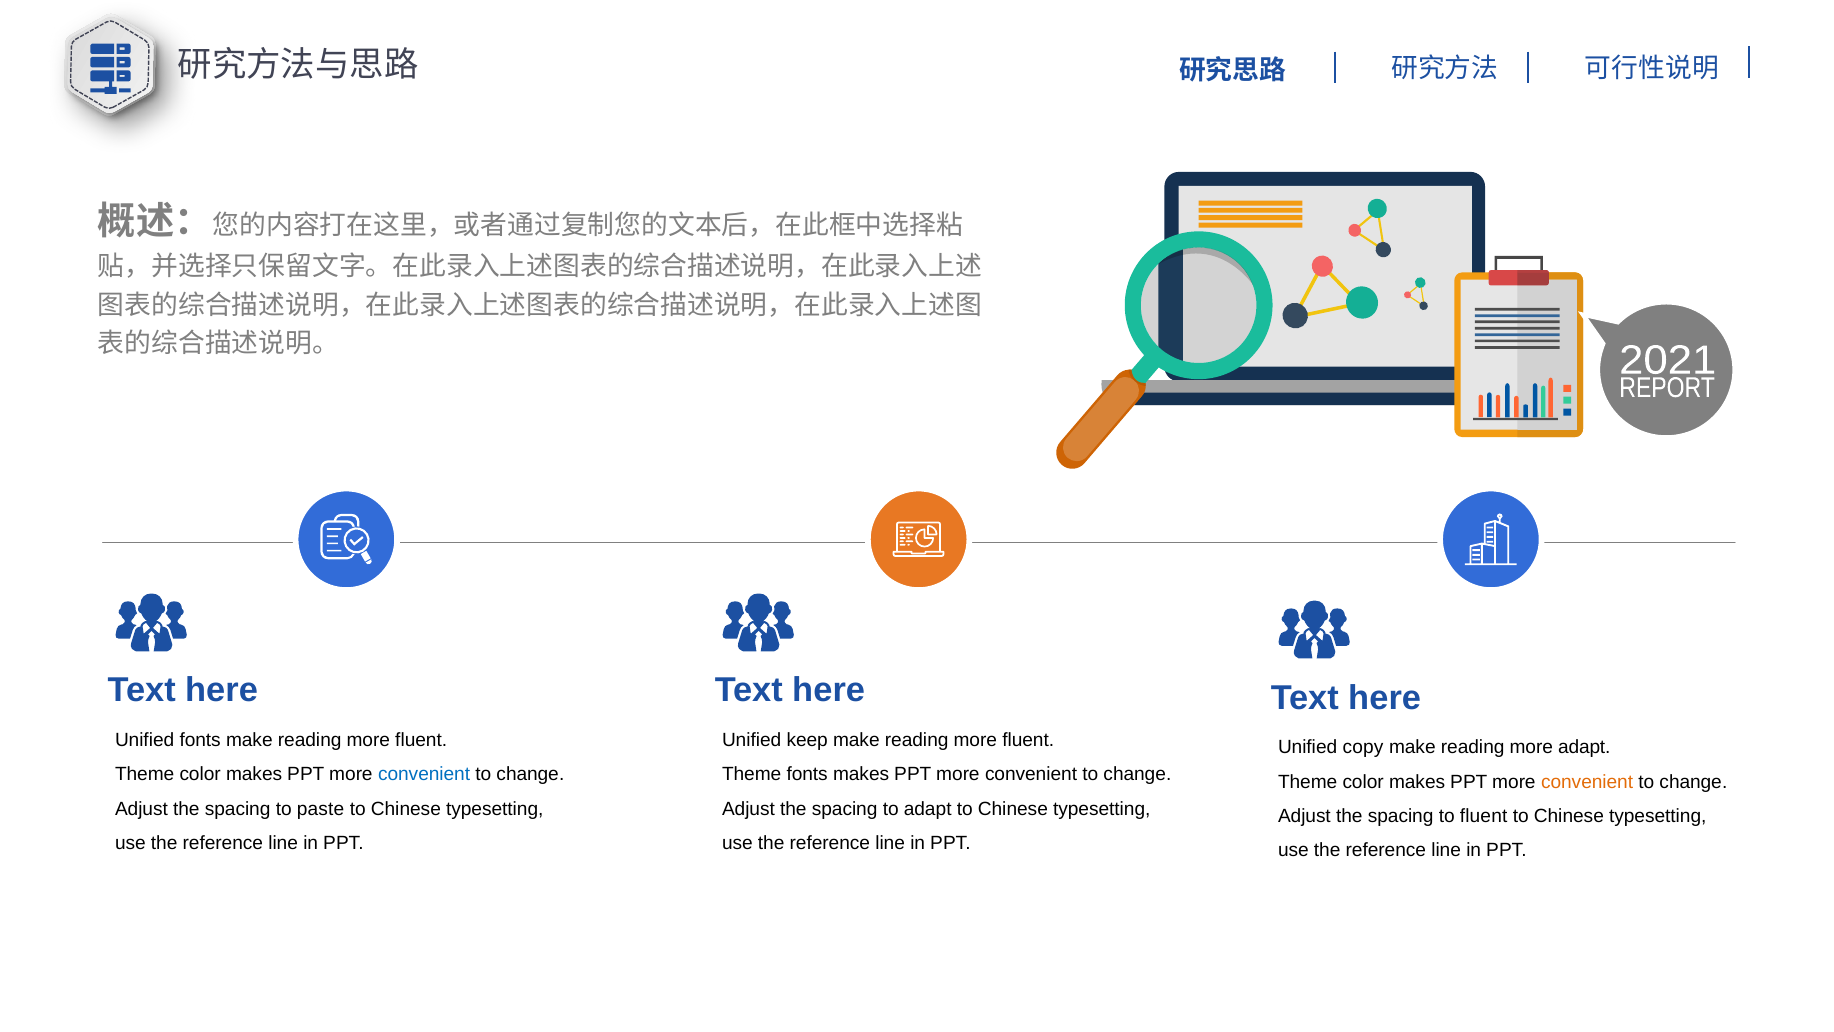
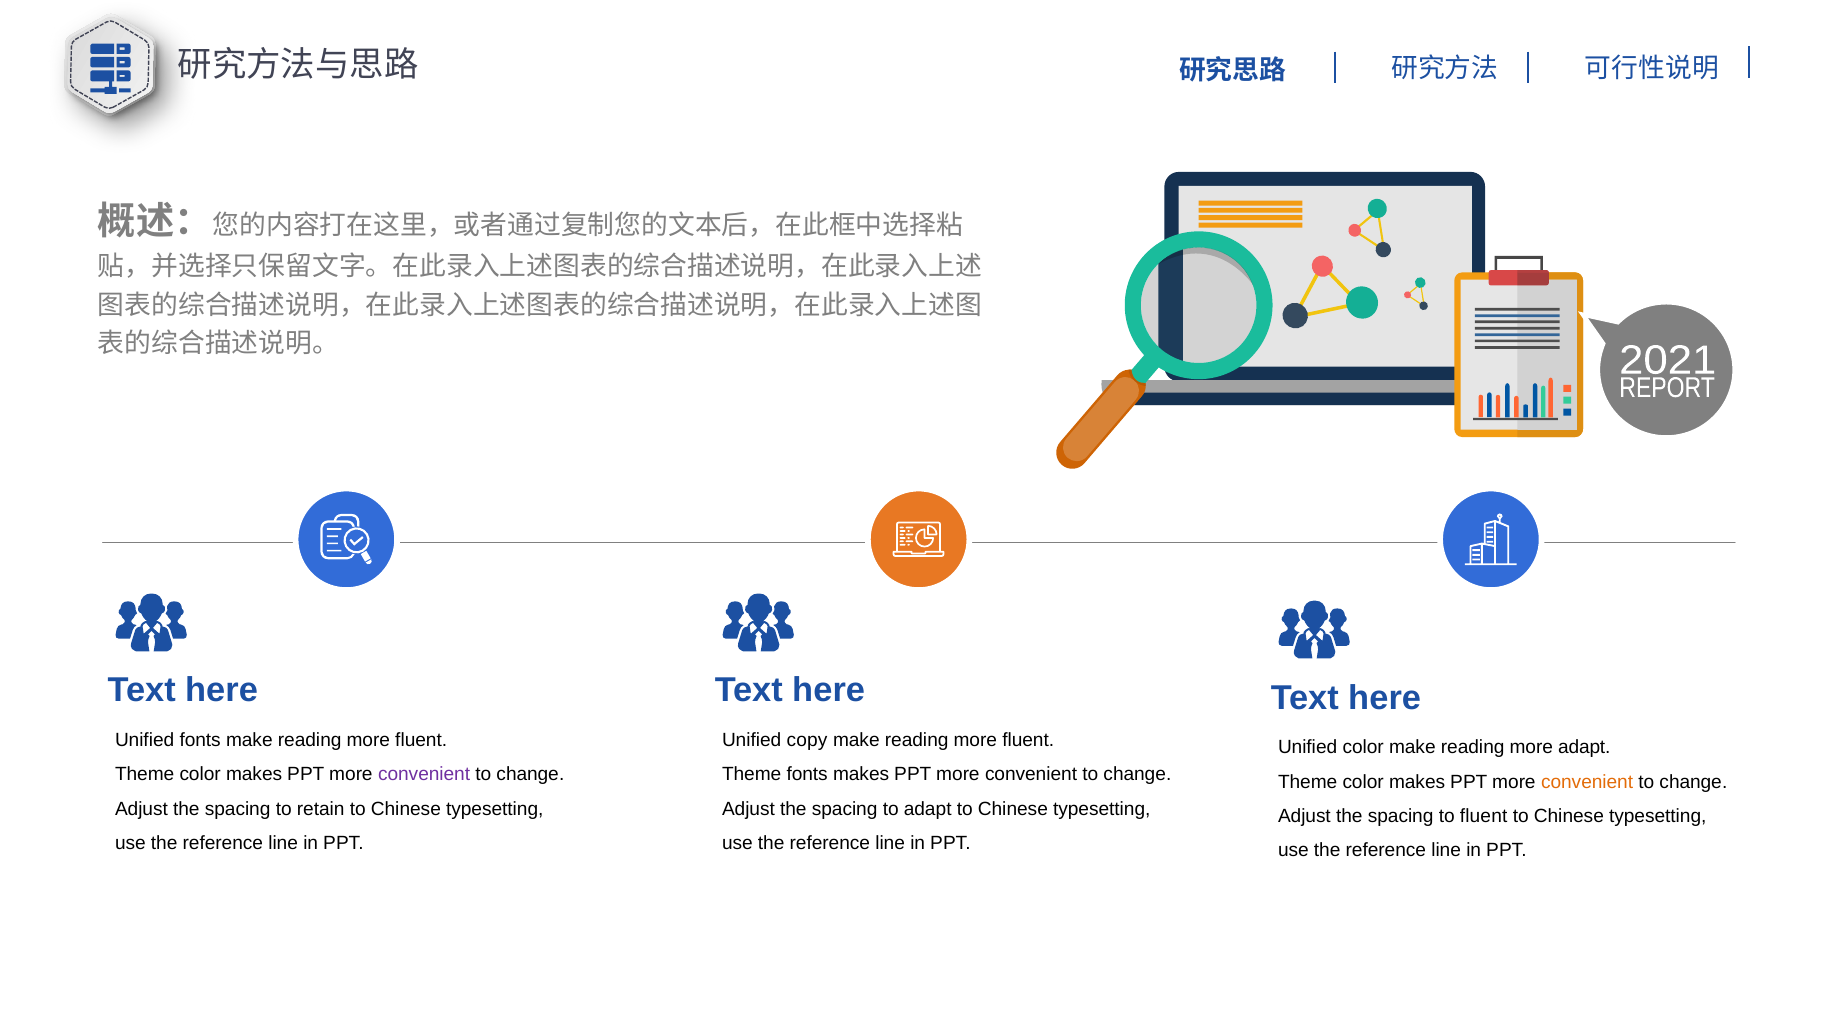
keep: keep -> copy
Unified copy: copy -> color
convenient at (424, 774) colour: blue -> purple
paste: paste -> retain
